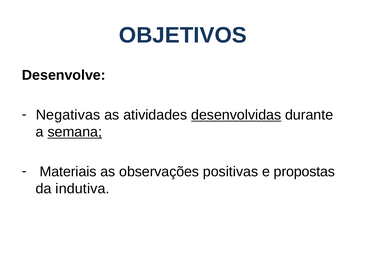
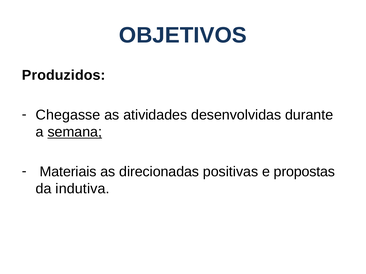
Desenvolve: Desenvolve -> Produzidos
Negativas: Negativas -> Chegasse
desenvolvidas underline: present -> none
observações: observações -> direcionadas
